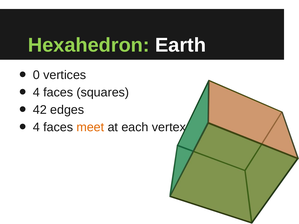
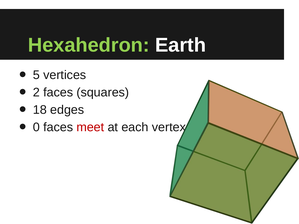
0: 0 -> 5
4 at (36, 92): 4 -> 2
42: 42 -> 18
4 at (36, 127): 4 -> 0
meet colour: orange -> red
